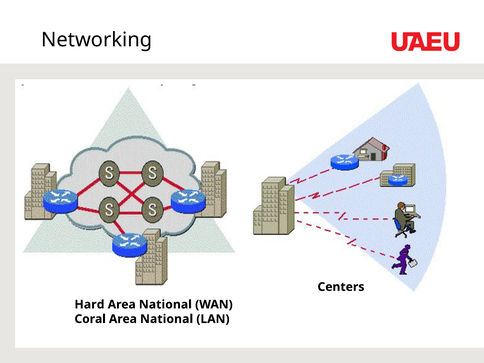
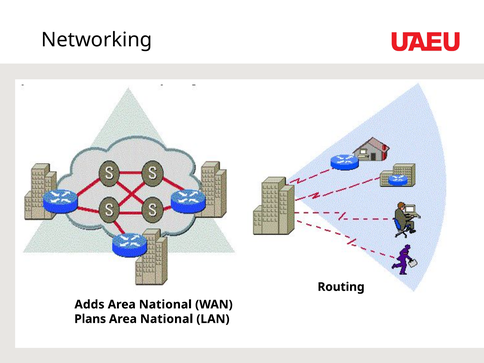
Centers: Centers -> Routing
Hard: Hard -> Adds
Coral: Coral -> Plans
